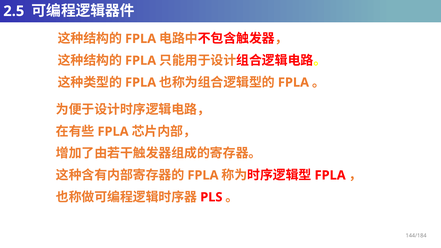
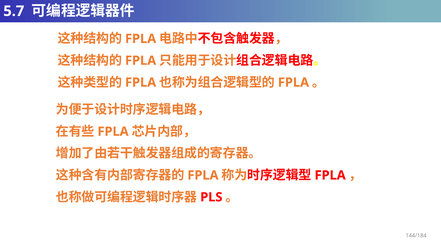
2.5: 2.5 -> 5.7
